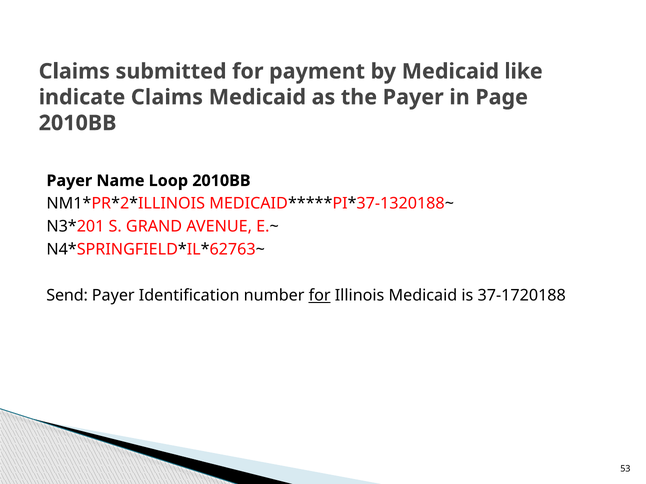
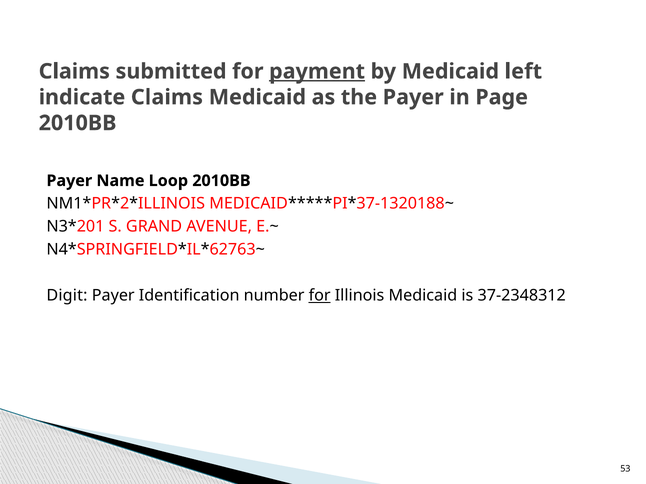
payment underline: none -> present
like: like -> left
Send: Send -> Digit
37-1720188: 37-1720188 -> 37-2348312
